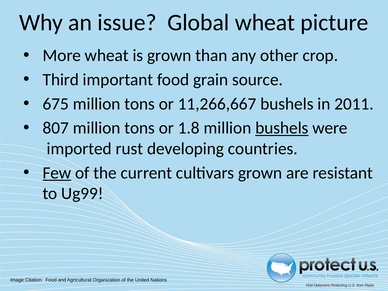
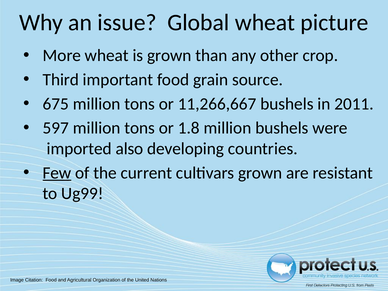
807: 807 -> 597
bushels at (282, 128) underline: present -> none
rust: rust -> also
